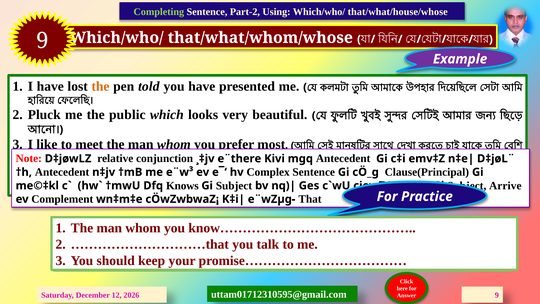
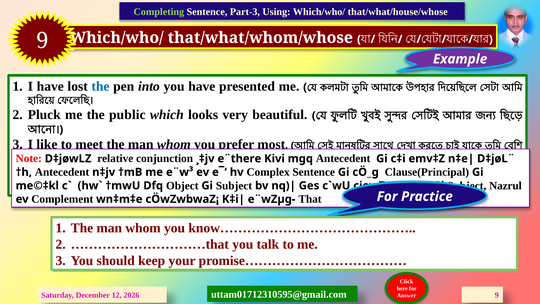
Part-2: Part-2 -> Part-3
the at (100, 86) colour: orange -> blue
told: told -> into
Knows: Knows -> Object
Arrive: Arrive -> Nazrul
